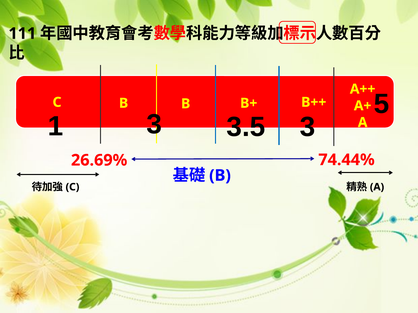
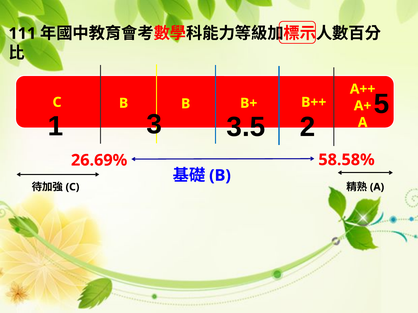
3 3: 3 -> 2
74.44%: 74.44% -> 58.58%
